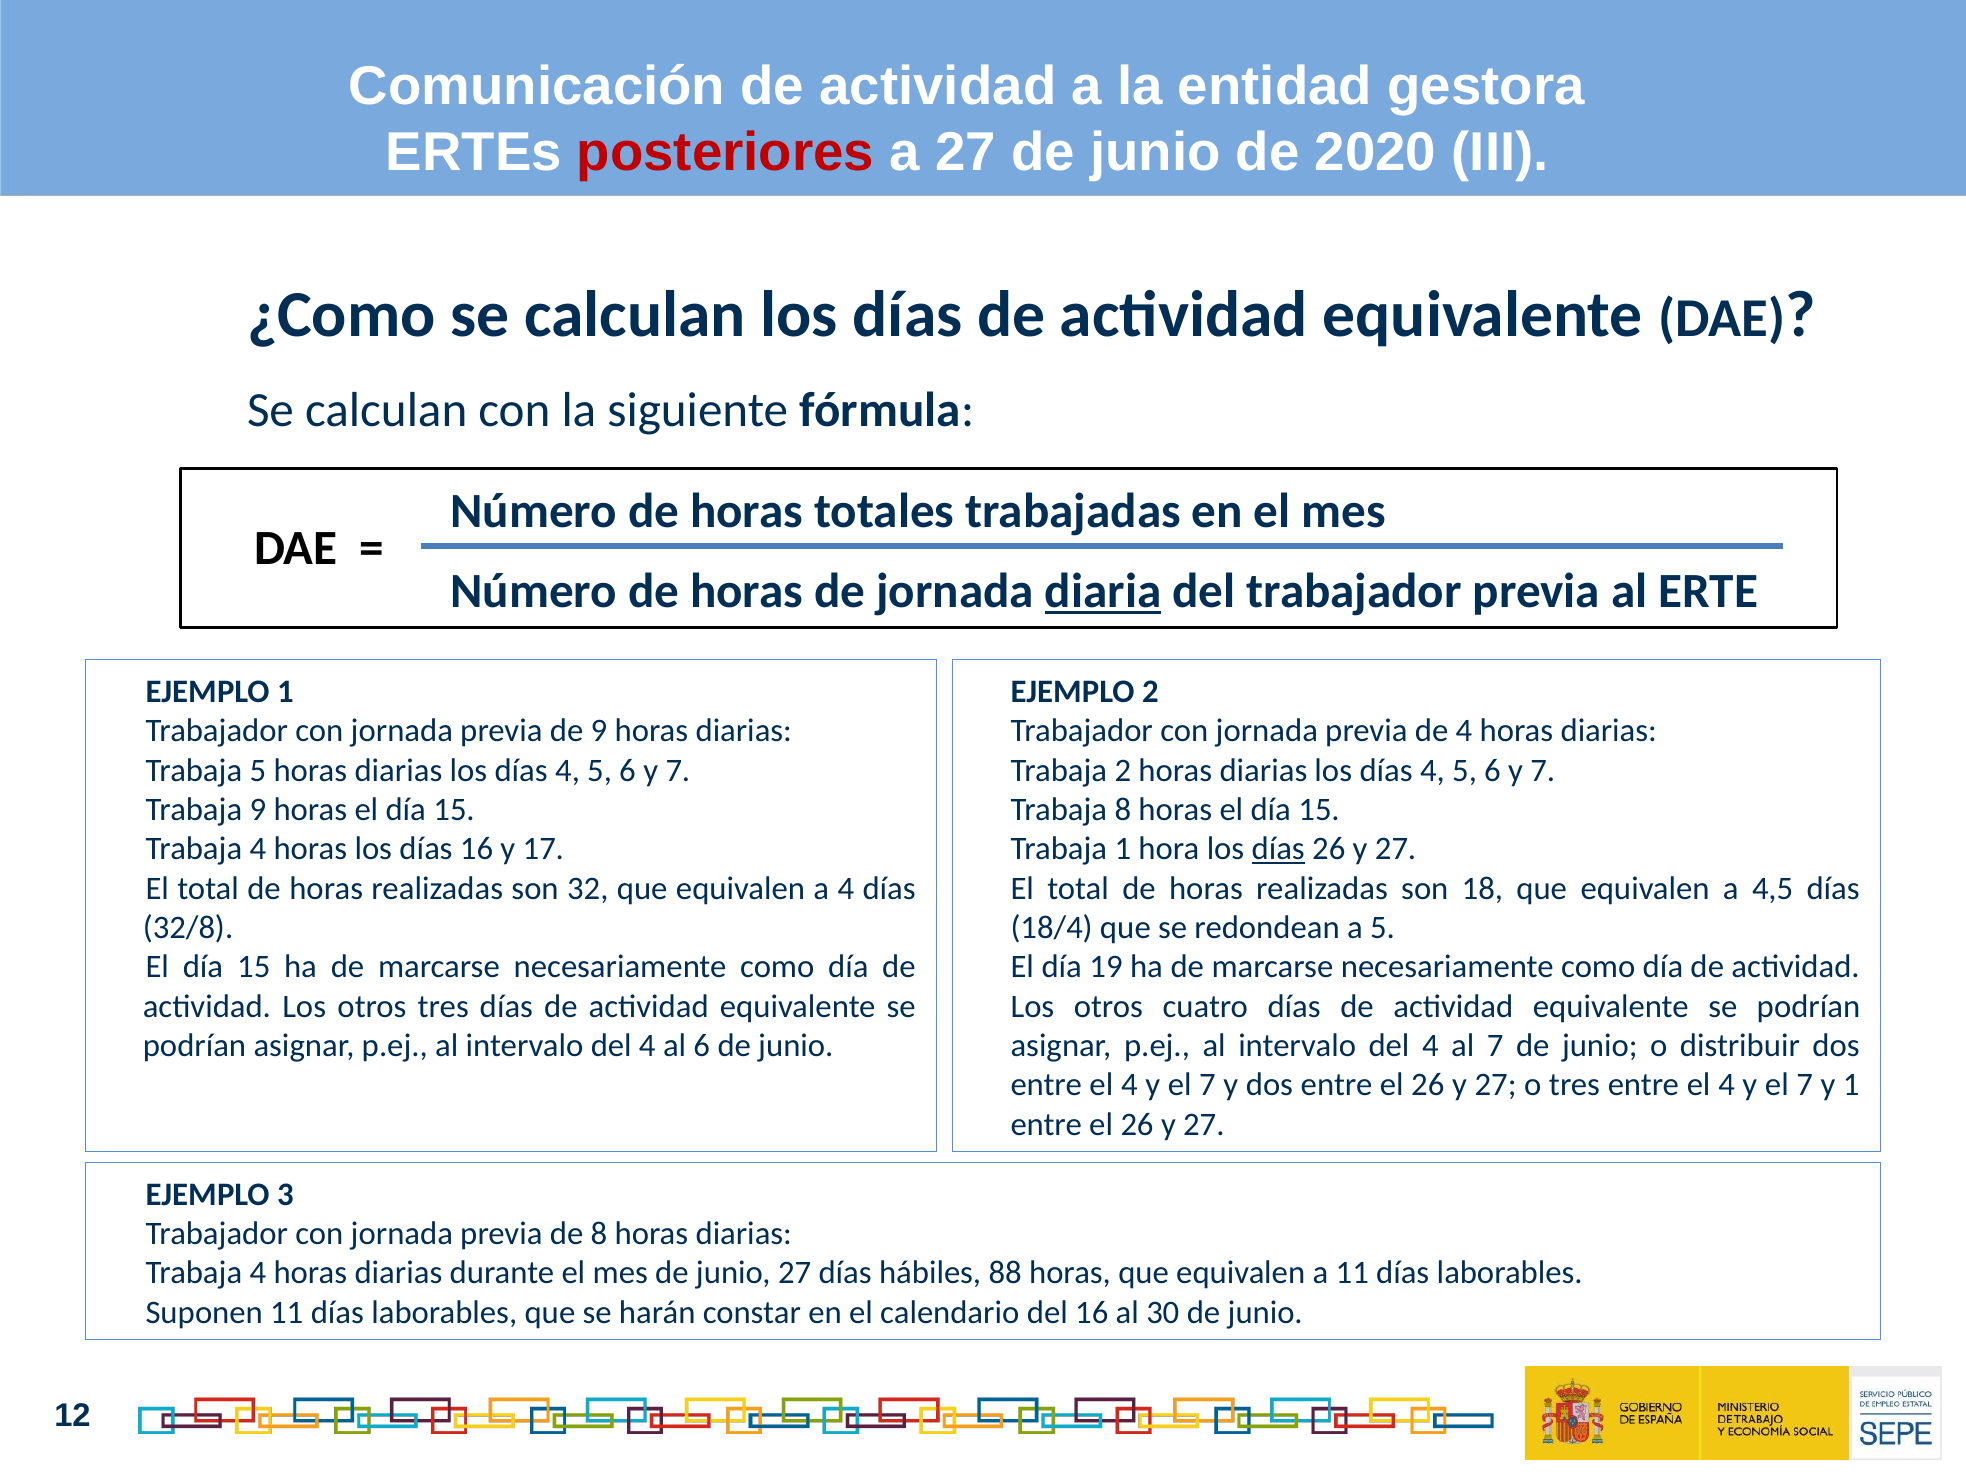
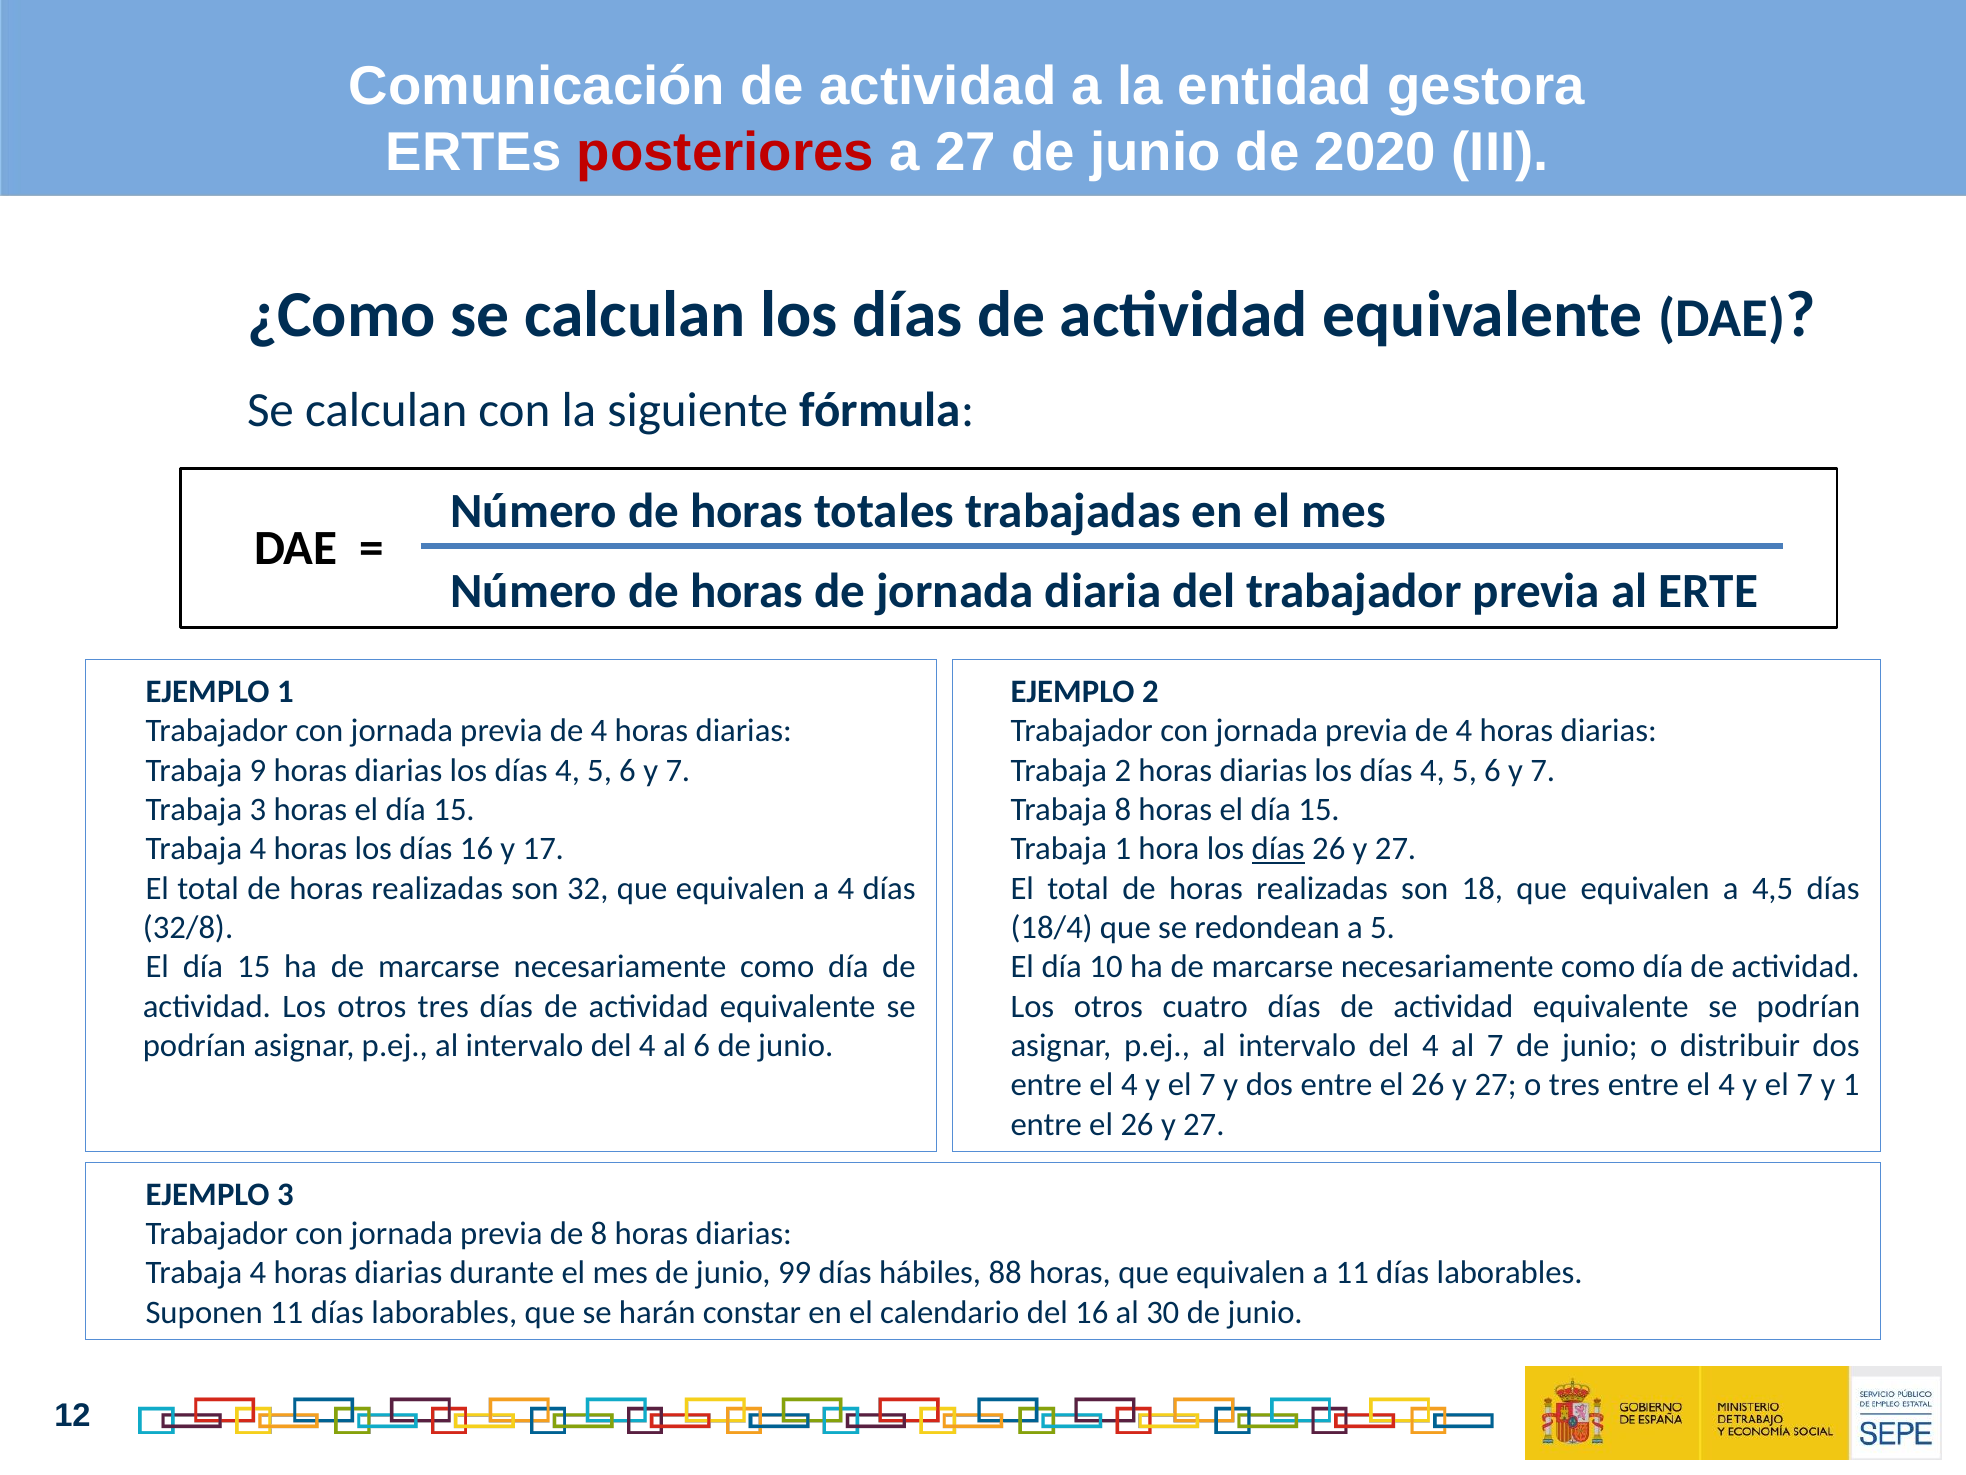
diaria underline: present -> none
9 at (599, 731): 9 -> 4
Trabaja 5: 5 -> 9
Trabaja 9: 9 -> 3
19: 19 -> 10
junio 27: 27 -> 99
